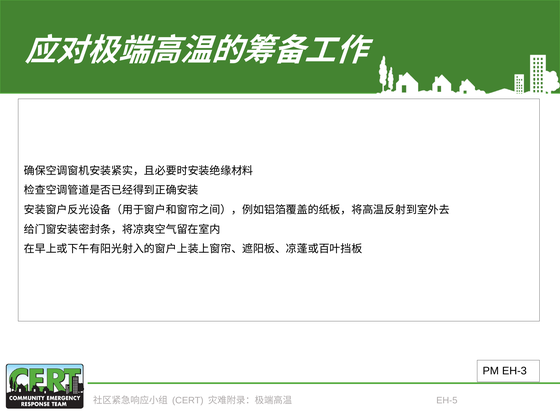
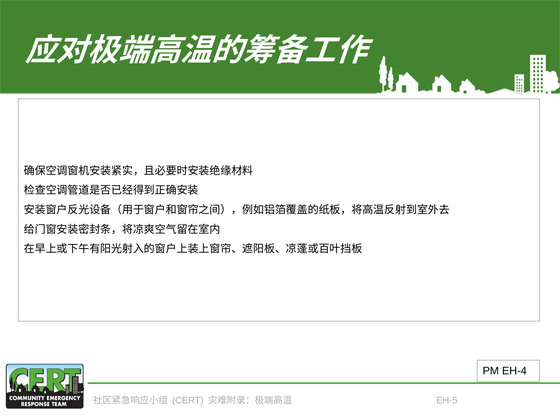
EH-3: EH-3 -> EH-4
